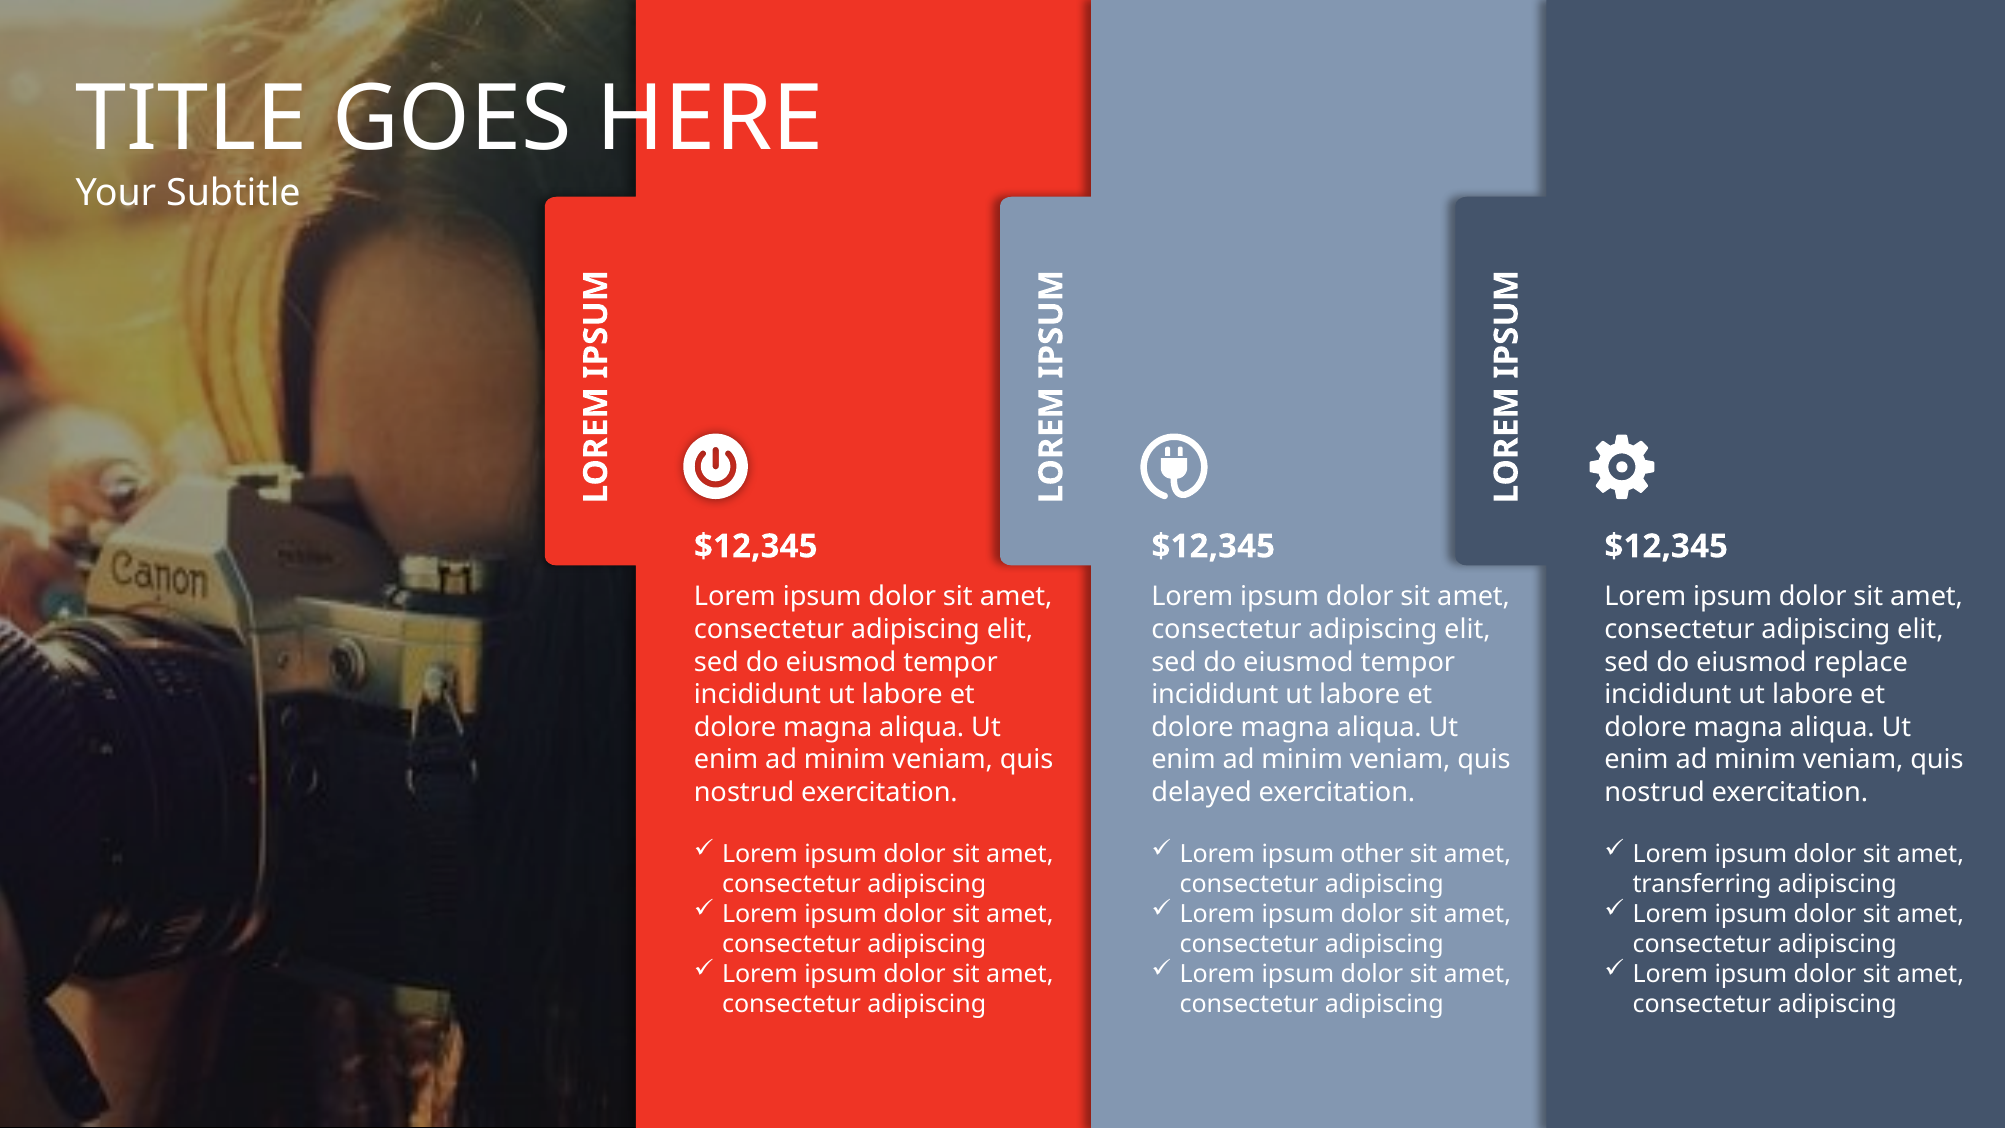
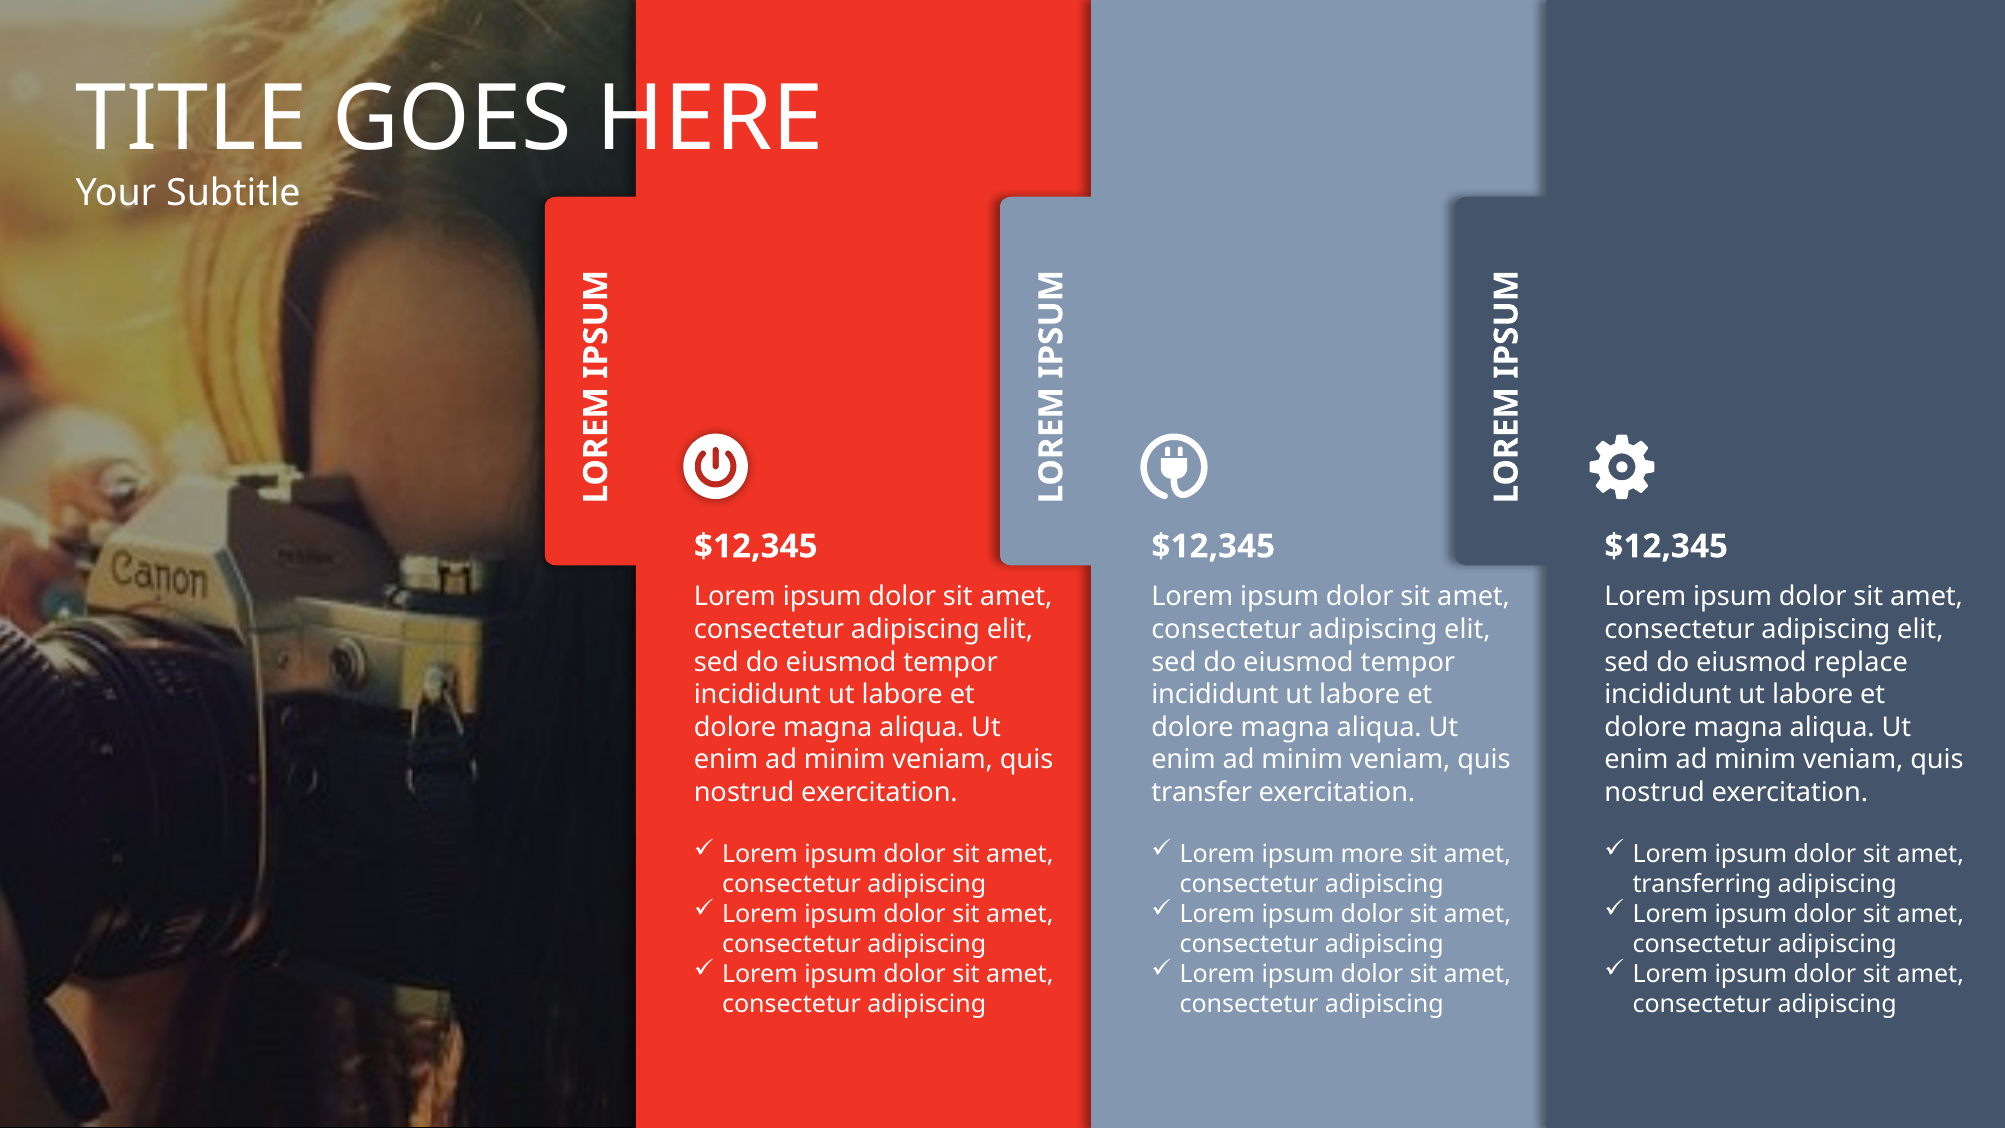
delayed: delayed -> transfer
other: other -> more
